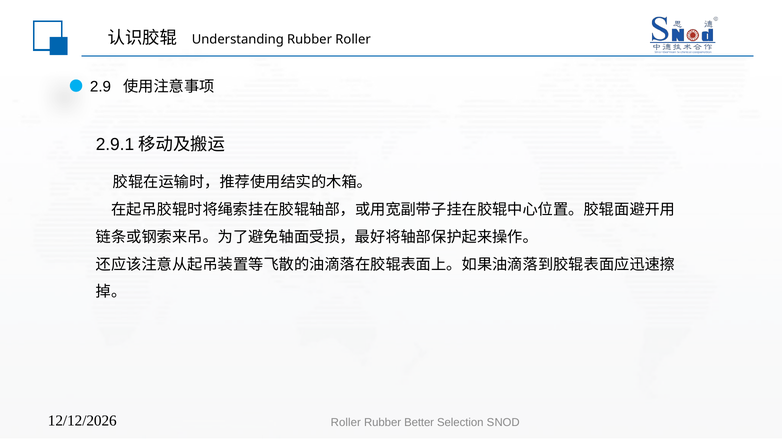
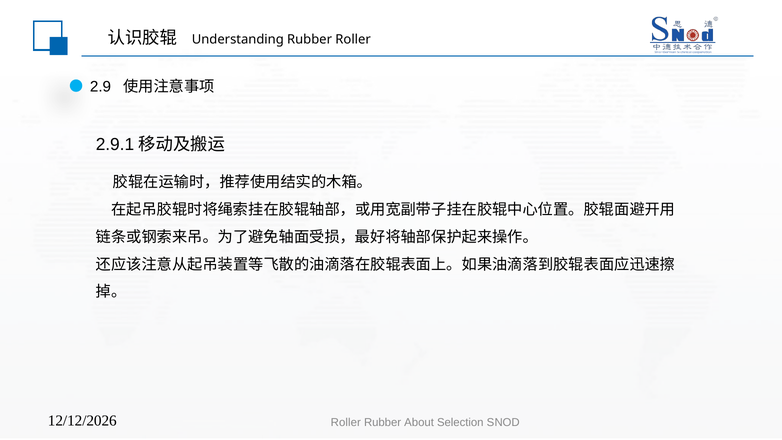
Better: Better -> About
